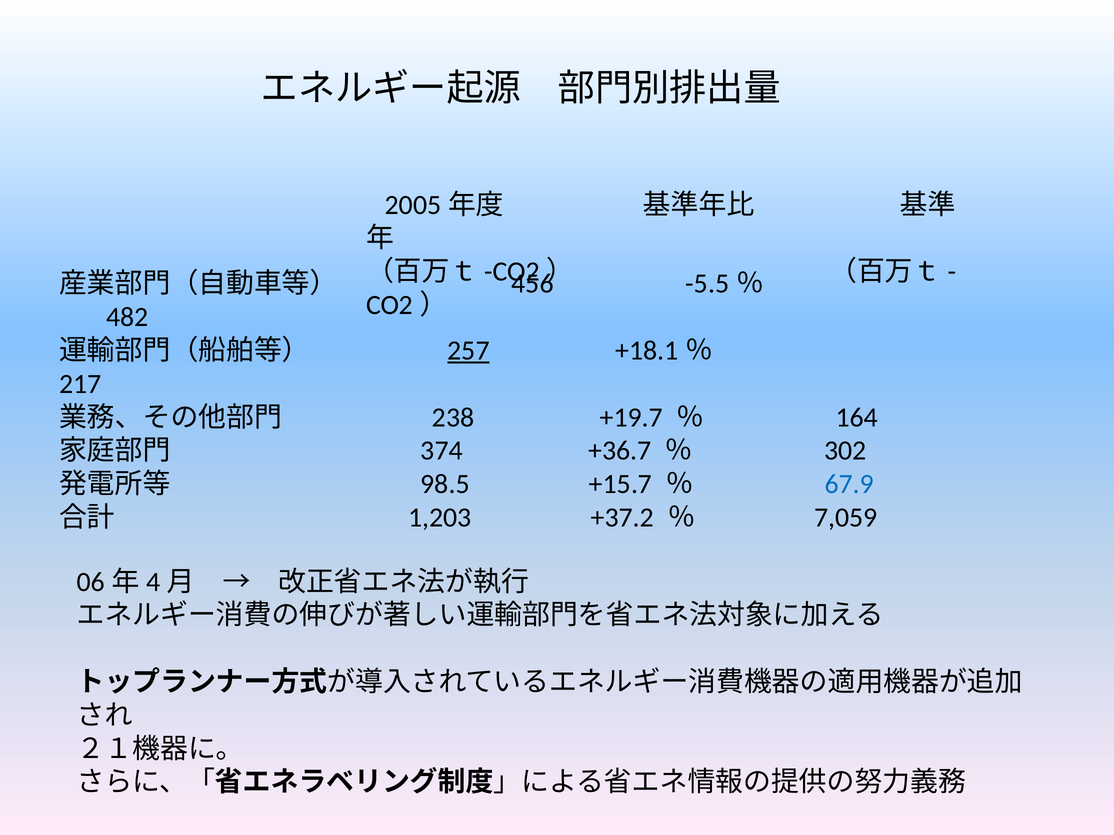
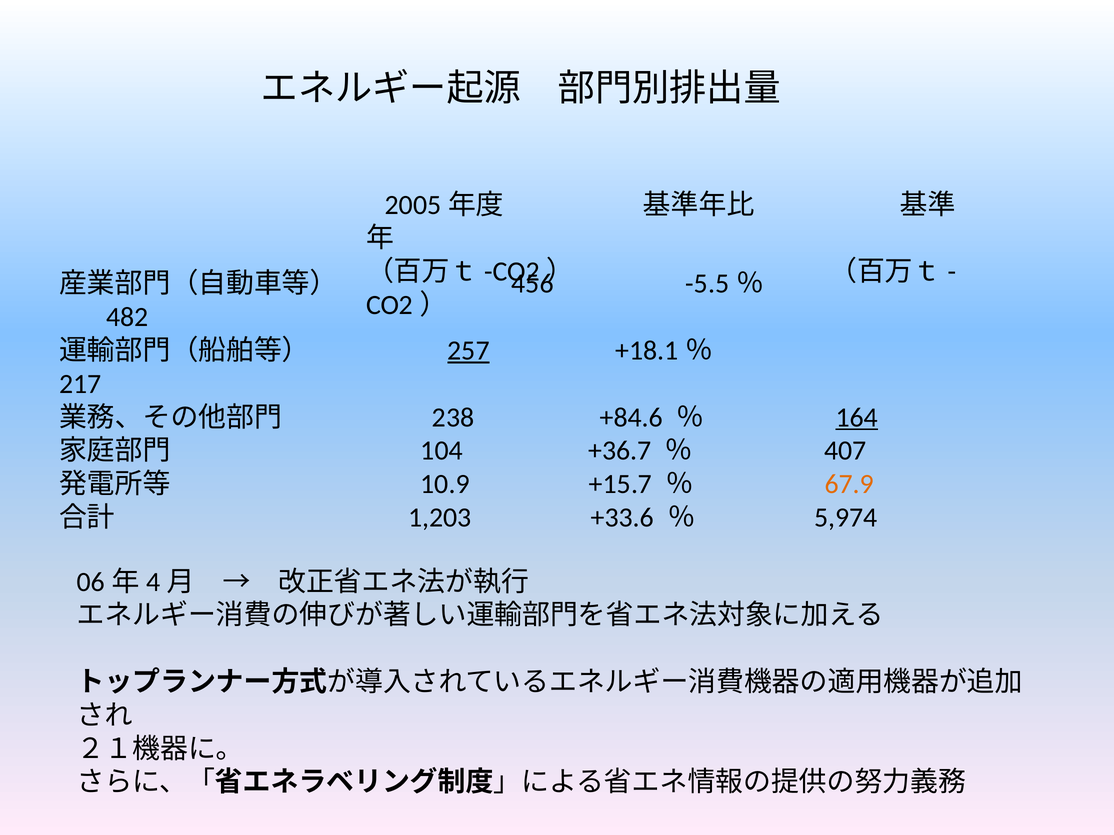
+19.7: +19.7 -> +84.6
164 underline: none -> present
374: 374 -> 104
302: 302 -> 407
98.5: 98.5 -> 10.9
67.9 colour: blue -> orange
+37.2: +37.2 -> +33.6
7,059: 7,059 -> 5,974
